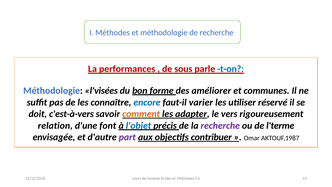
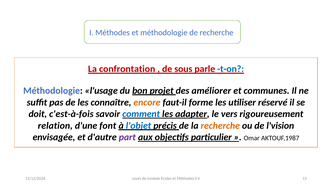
performances: performances -> confrontation
l'visées: l'visées -> l'usage
forme: forme -> projet
encore colour: blue -> orange
varier: varier -> forme
c'est-à-vers: c'est-à-vers -> c'est-à-fois
comment colour: orange -> blue
recherche at (220, 125) colour: purple -> orange
l'terme: l'terme -> l'vision
contribuer: contribuer -> particulier
